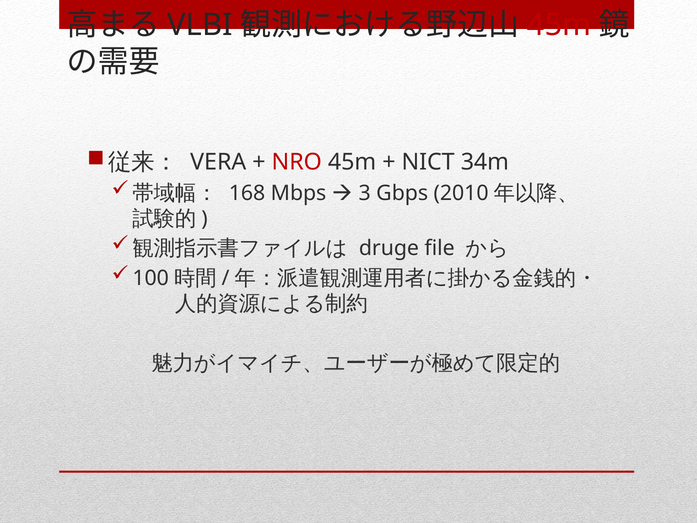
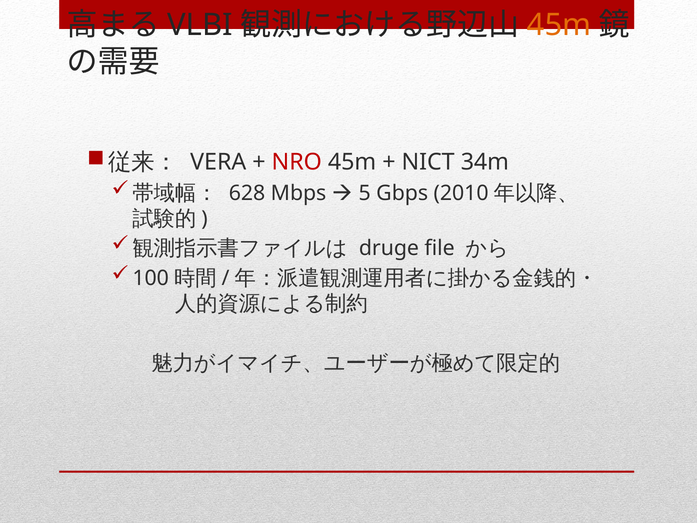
45m at (559, 25) colour: red -> orange
168: 168 -> 628
3: 3 -> 5
